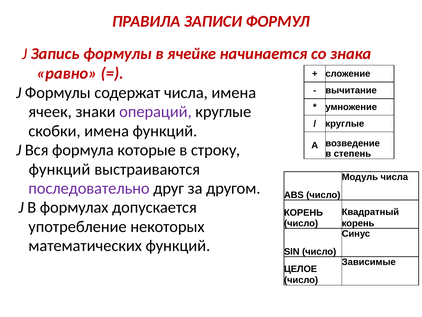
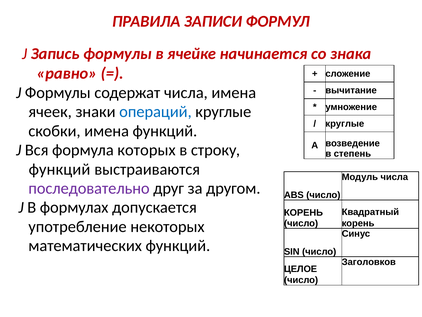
операций colour: purple -> blue
которые: которые -> которых
Зависимые: Зависимые -> Заголовков
